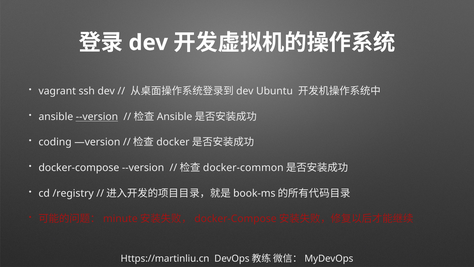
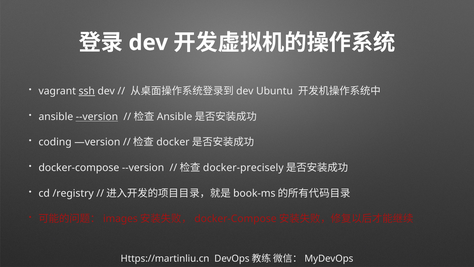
ssh underline: none -> present
docker-common: docker-common -> docker-precisely
minute: minute -> images
